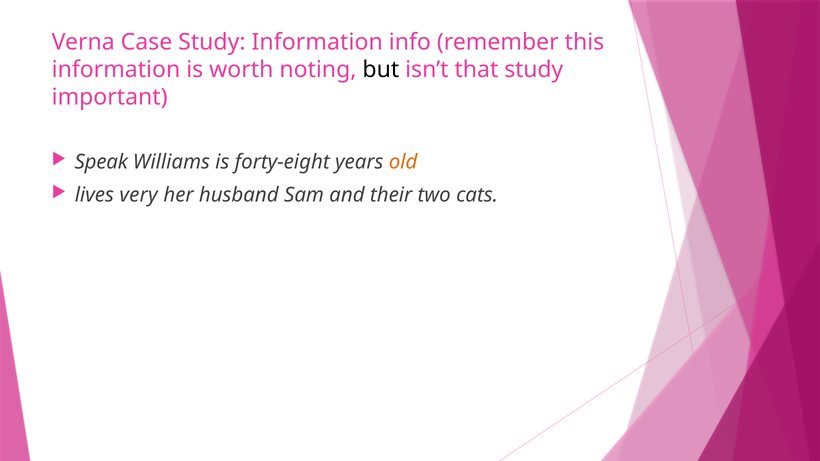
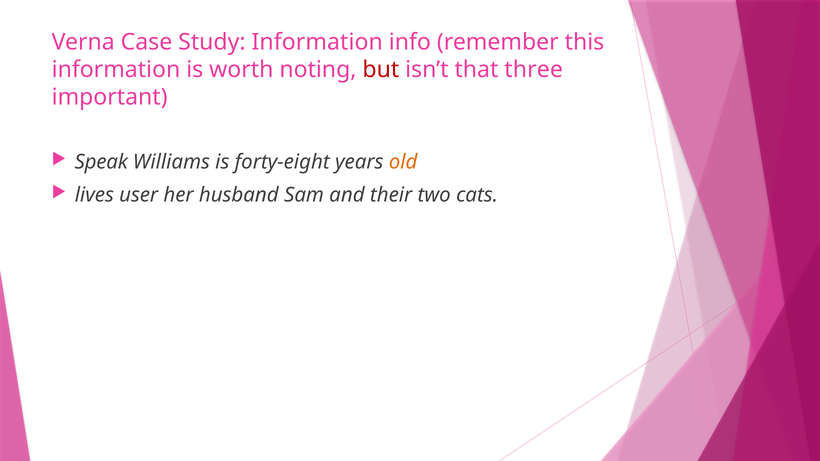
but colour: black -> red
that study: study -> three
very: very -> user
